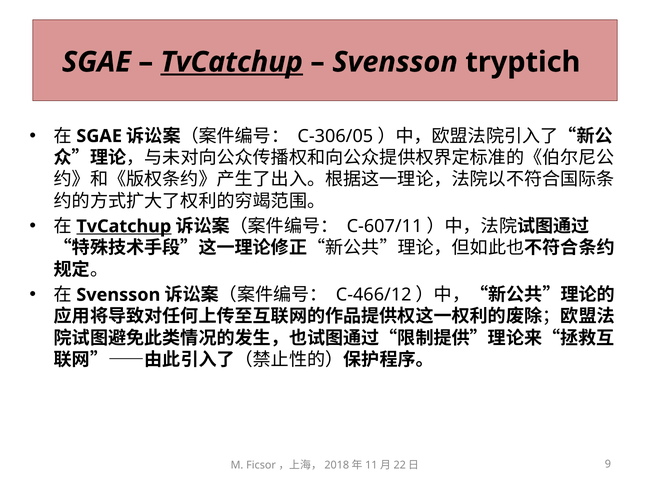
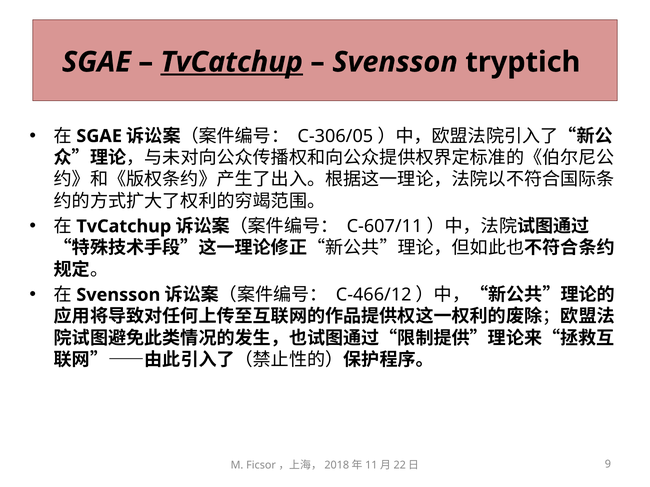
TvCatchup at (124, 227) underline: present -> none
